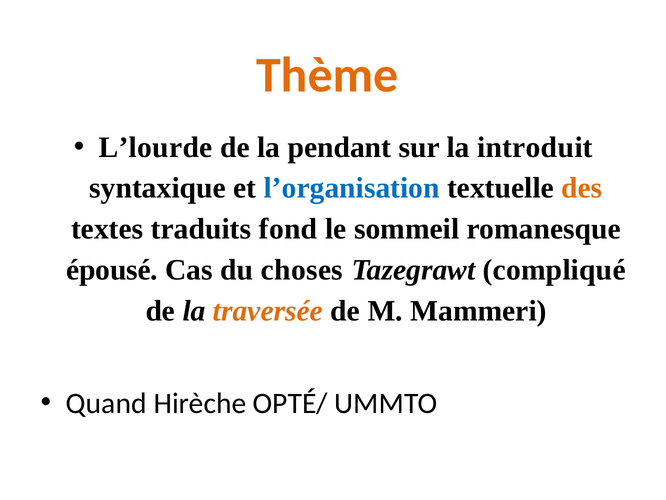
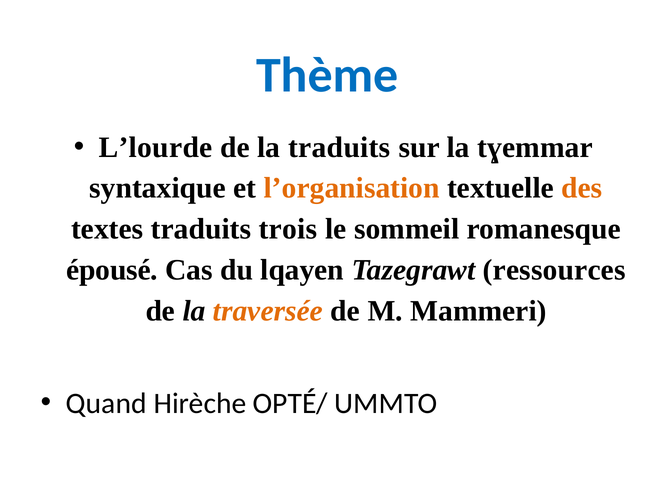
Thème colour: orange -> blue
la pendant: pendant -> traduits
introduit: introduit -> tɣemmar
l’organisation colour: blue -> orange
fond: fond -> trois
choses: choses -> lqayen
compliqué: compliqué -> ressources
